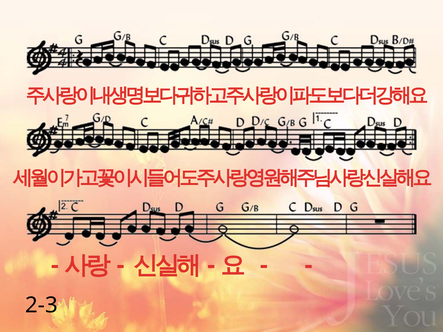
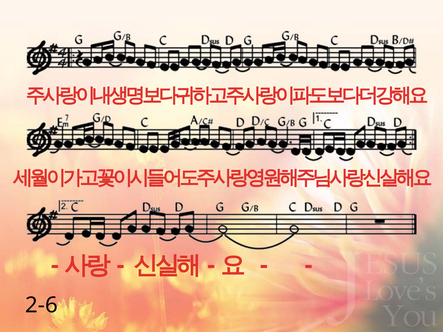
2-3: 2-3 -> 2-6
